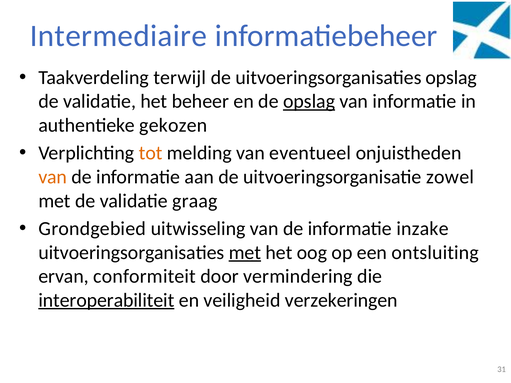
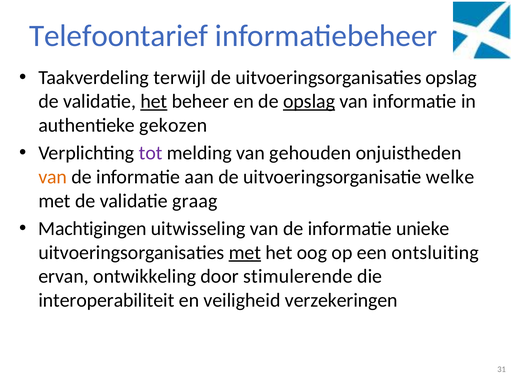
Intermediaire: Intermediaire -> Telefoontarief
het at (154, 101) underline: none -> present
tot colour: orange -> purple
eventueel: eventueel -> gehouden
zowel: zowel -> welke
Grondgebied: Grondgebied -> Machtigingen
inzake: inzake -> unieke
conformiteit: conformiteit -> ontwikkeling
vermindering: vermindering -> stimulerende
interoperabiliteit underline: present -> none
